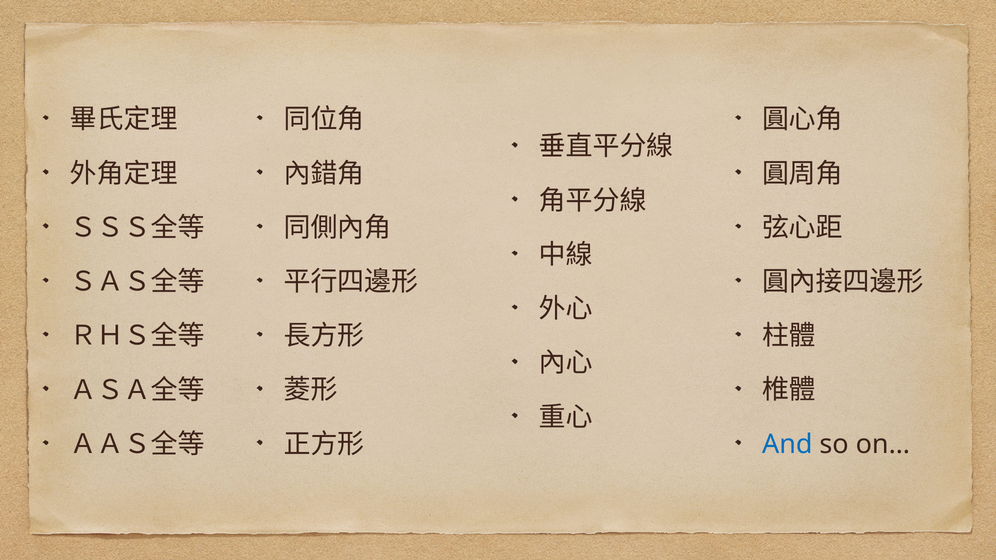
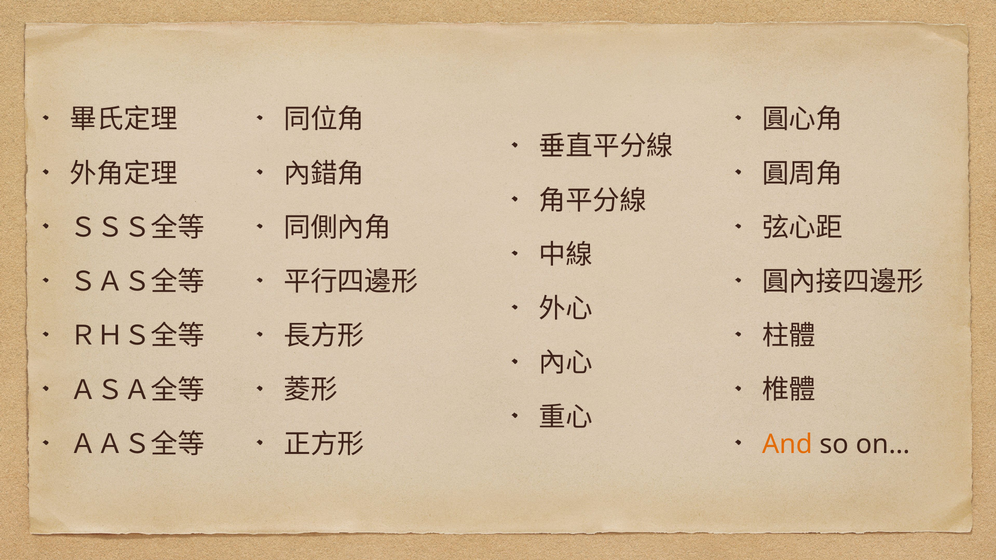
And colour: blue -> orange
